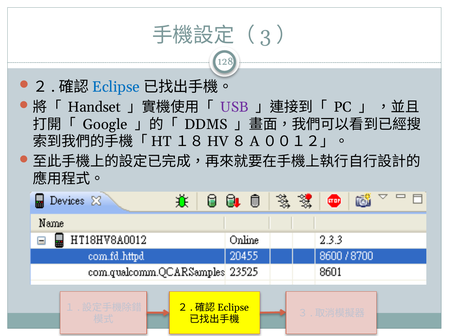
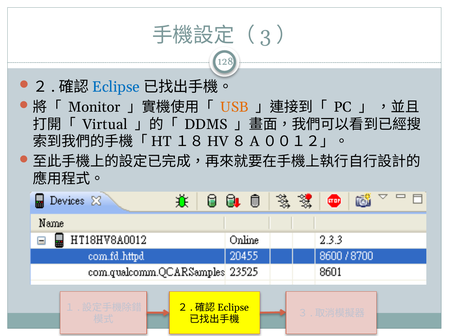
Handset: Handset -> Monitor
USB colour: purple -> orange
Google: Google -> Virtual
